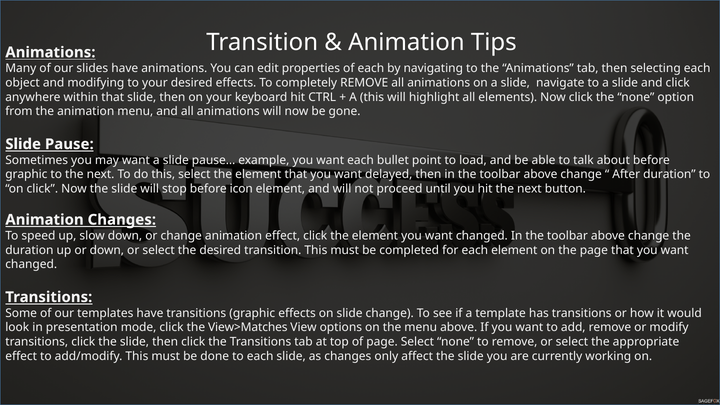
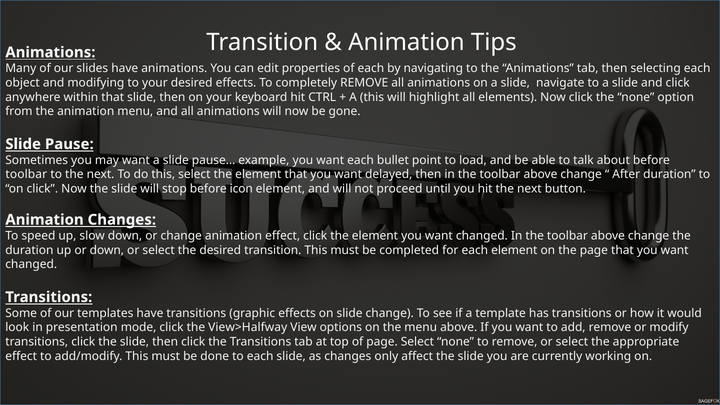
graphic at (26, 175): graphic -> toolbar
View>Matches: View>Matches -> View>Halfway
